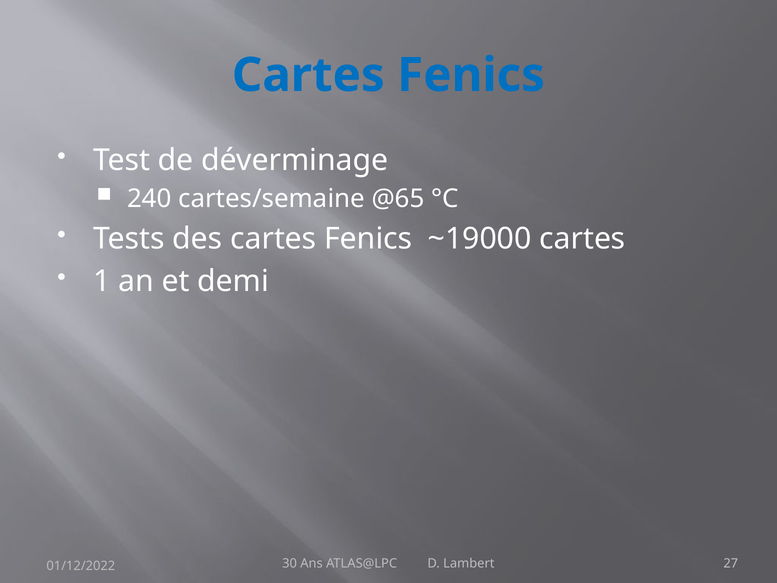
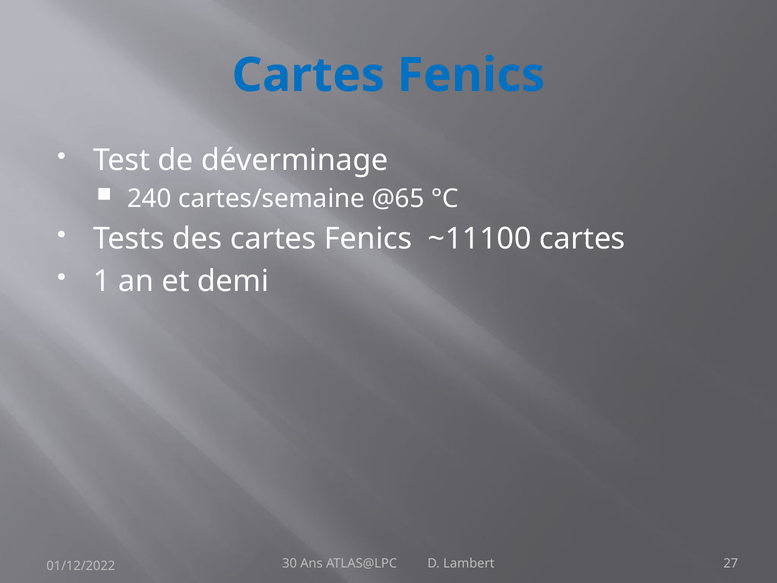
~19000: ~19000 -> ~11100
